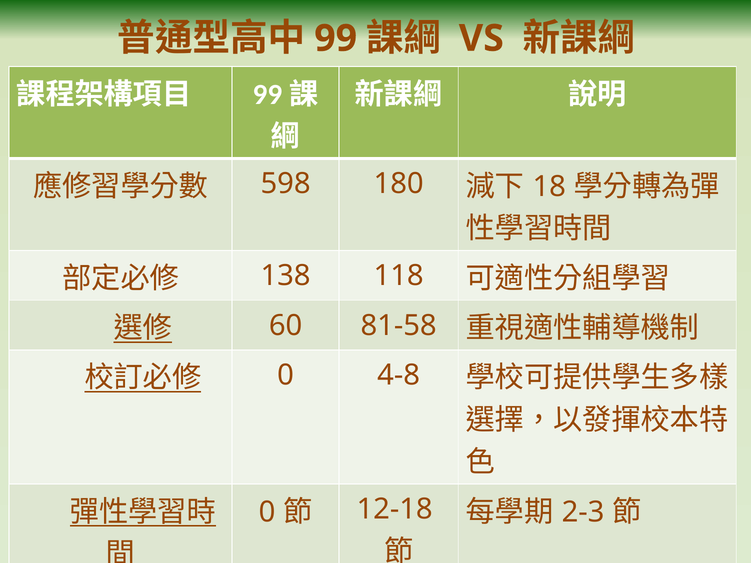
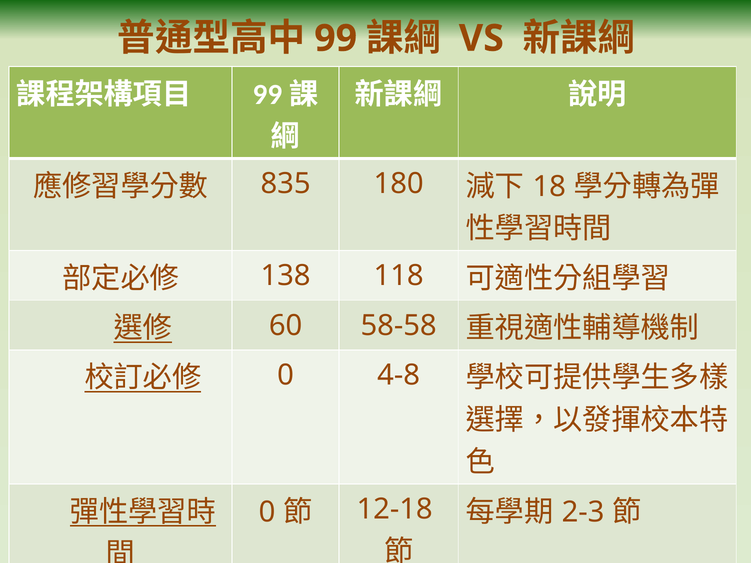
598: 598 -> 835
81-58: 81-58 -> 58-58
